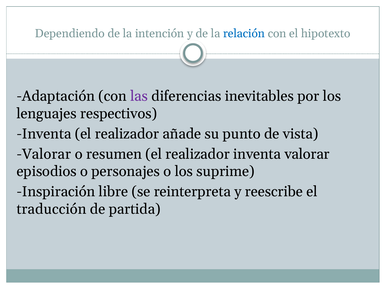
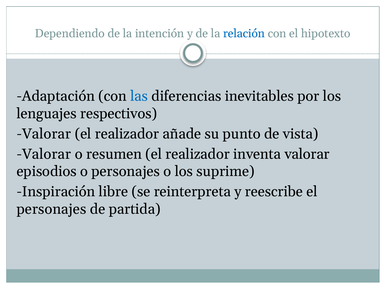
las colour: purple -> blue
Inventa at (44, 134): Inventa -> Valorar
traducción at (51, 209): traducción -> personajes
